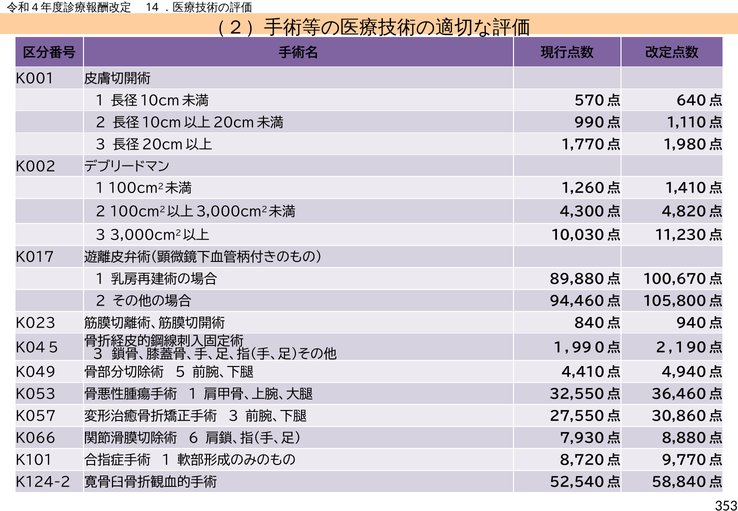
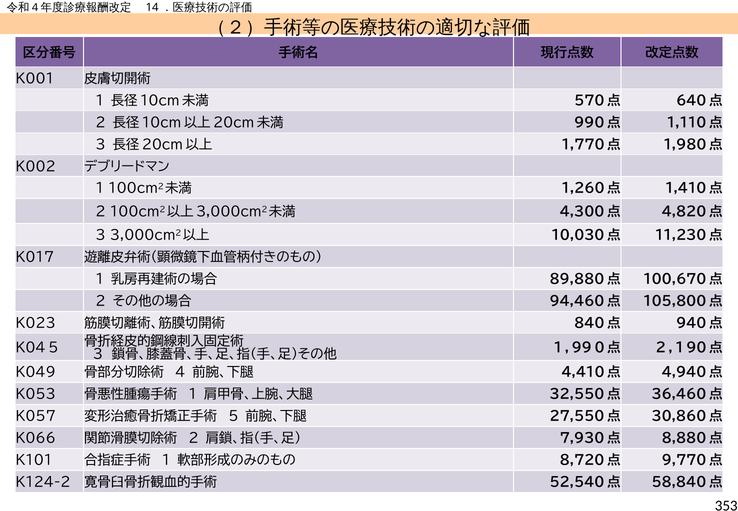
5: 5 -> 4
3 at (233, 416): 3 -> 5
6 at (194, 438): 6 -> 2
